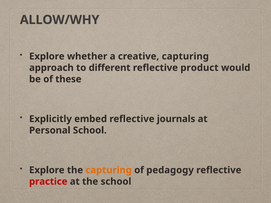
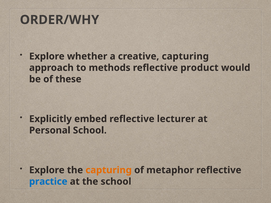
ALLOW/WHY: ALLOW/WHY -> ORDER/WHY
different: different -> methods
journals: journals -> lecturer
pedagogy: pedagogy -> metaphor
practice colour: red -> blue
